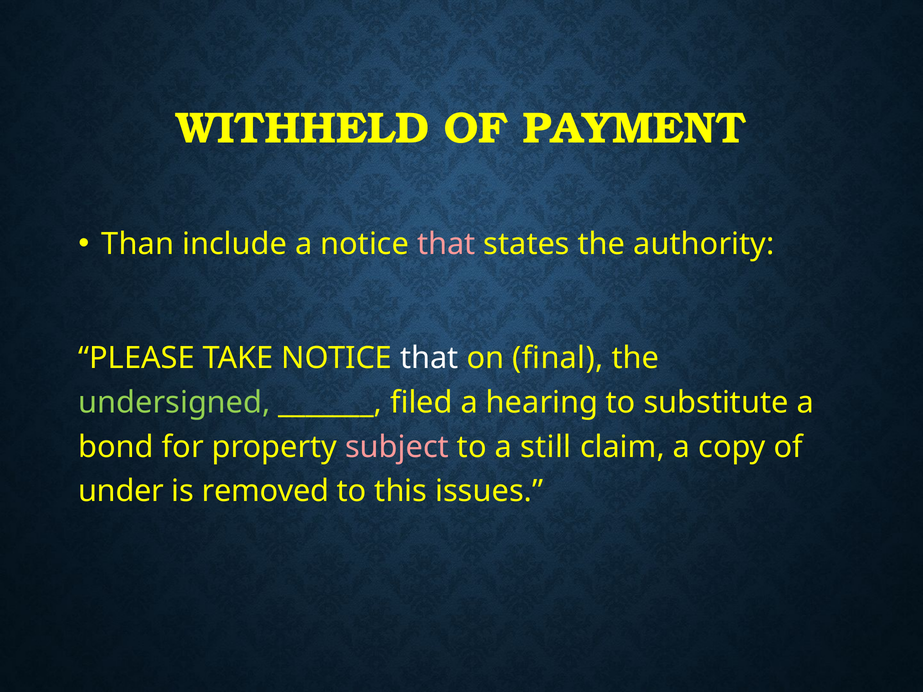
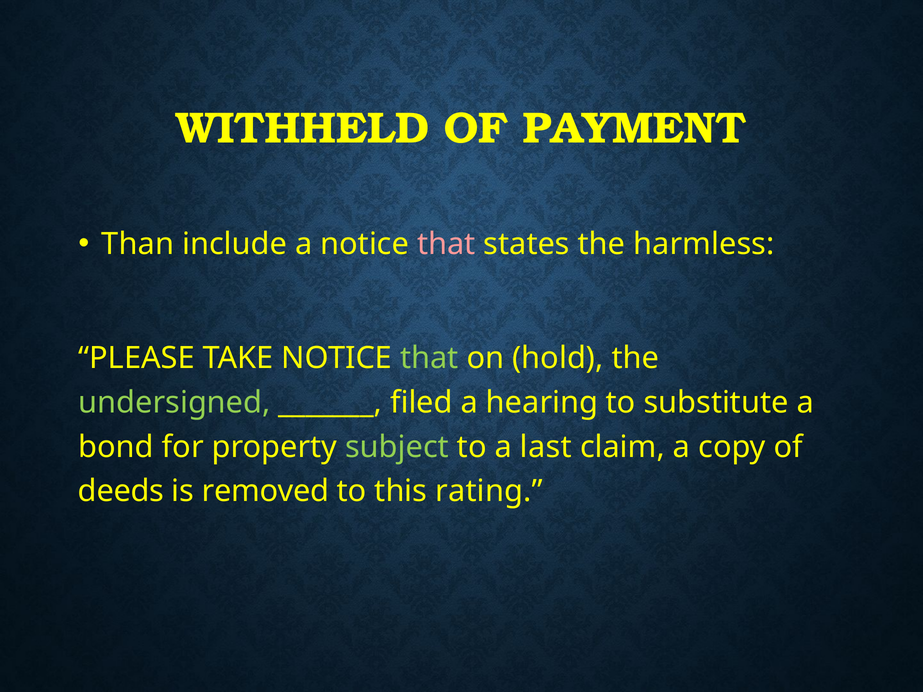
authority: authority -> harmless
that at (429, 358) colour: white -> light green
final: final -> hold
subject colour: pink -> light green
still: still -> last
under: under -> deeds
issues: issues -> rating
